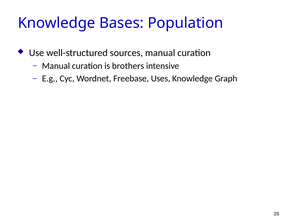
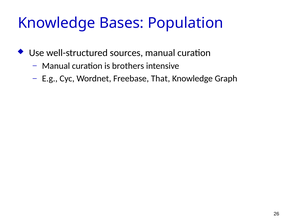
Uses: Uses -> That
